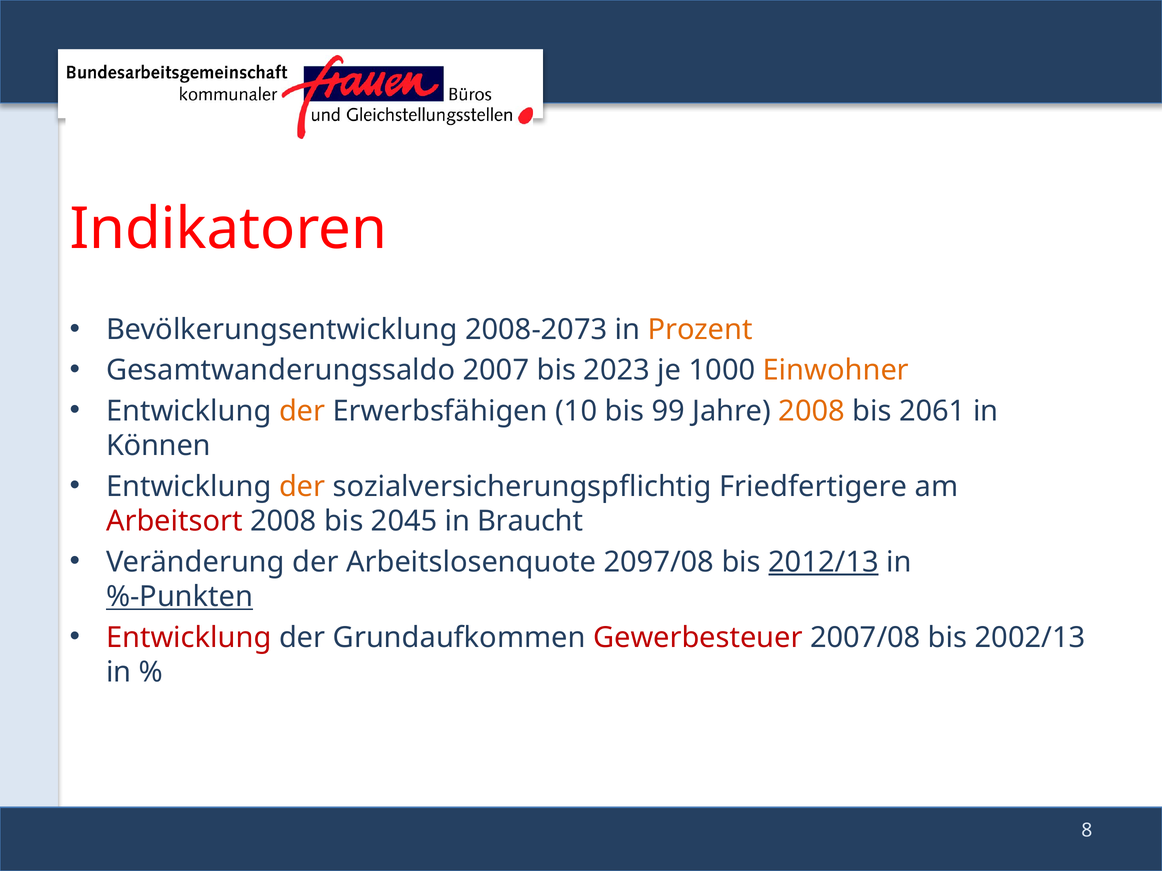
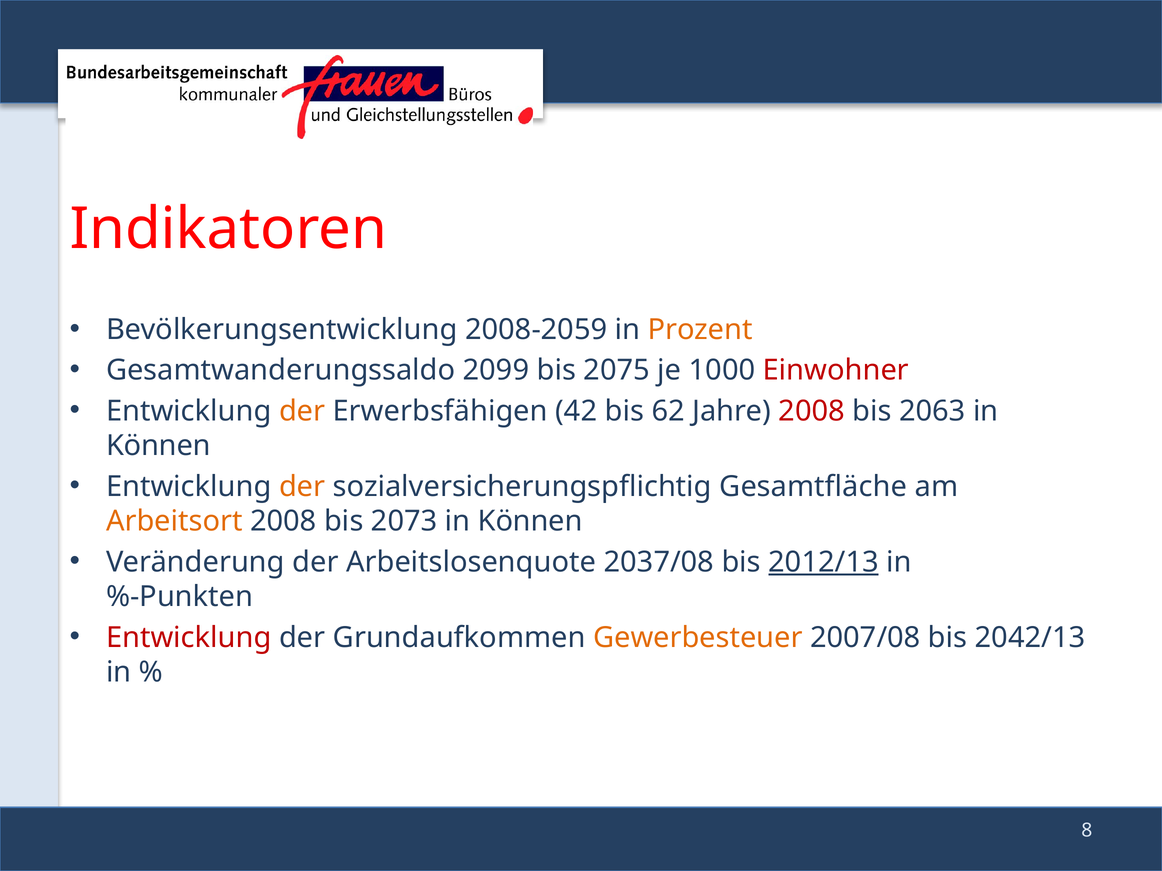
2008-2073: 2008-2073 -> 2008-2059
2007: 2007 -> 2099
2023: 2023 -> 2075
Einwohner colour: orange -> red
10: 10 -> 42
99: 99 -> 62
2008 at (812, 411) colour: orange -> red
2061: 2061 -> 2063
Friedfertigere: Friedfertigere -> Gesamtfläche
Arbeitsort colour: red -> orange
2045: 2045 -> 2073
Braucht at (530, 522): Braucht -> Können
2097/08: 2097/08 -> 2037/08
%-Punkten underline: present -> none
Gewerbesteuer colour: red -> orange
2002/13: 2002/13 -> 2042/13
